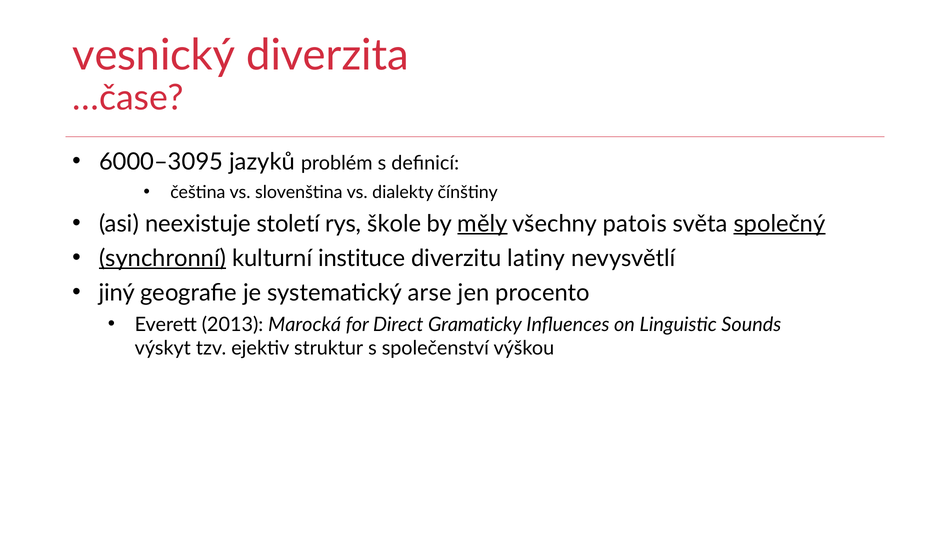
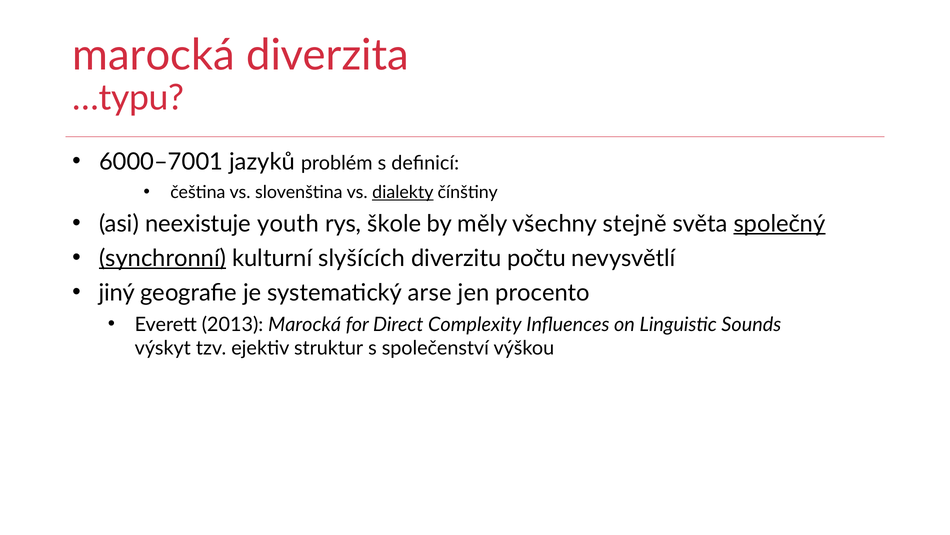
vesnický at (154, 55): vesnický -> marocká
…čase: …čase -> …typu
6000–3095: 6000–3095 -> 6000–7001
dialekty underline: none -> present
století: století -> youth
měly underline: present -> none
patois: patois -> stejně
instituce: instituce -> slyšících
latiny: latiny -> počtu
Gramaticky: Gramaticky -> Complexity
